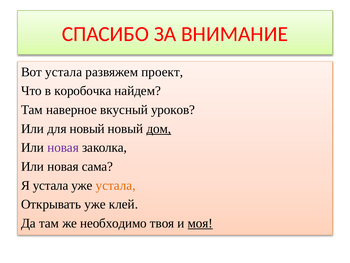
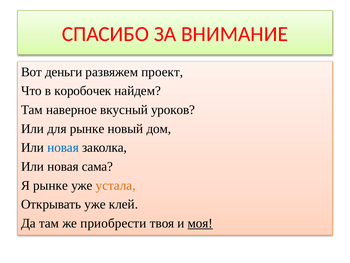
Вот устала: устала -> деньги
коробочка: коробочка -> коробочек
для новый: новый -> рынке
дом underline: present -> none
новая at (63, 147) colour: purple -> blue
Я устала: устала -> рынке
необходимо: необходимо -> приобрести
